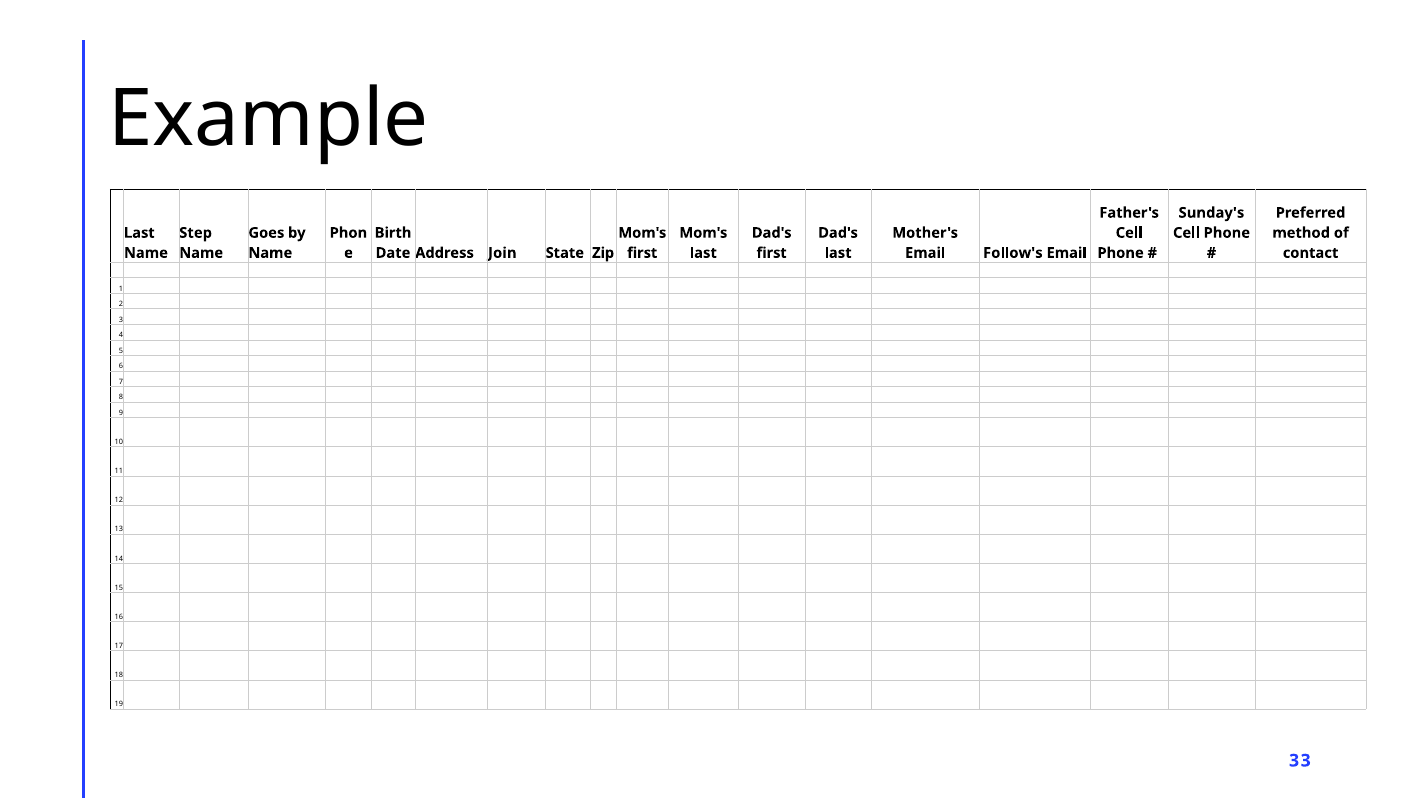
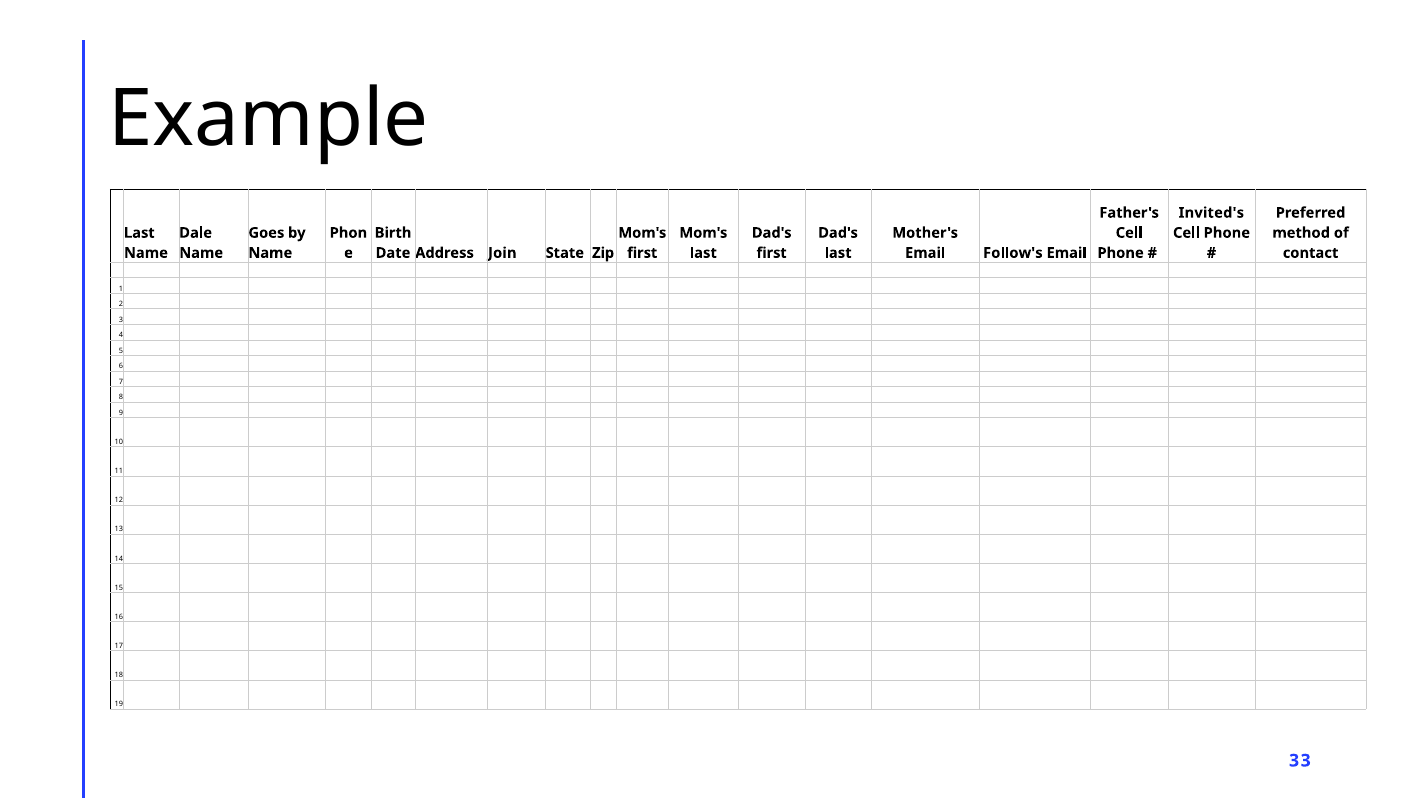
Sunday's: Sunday's -> Invited's
Step: Step -> Dale
